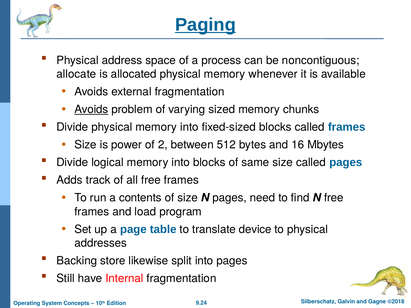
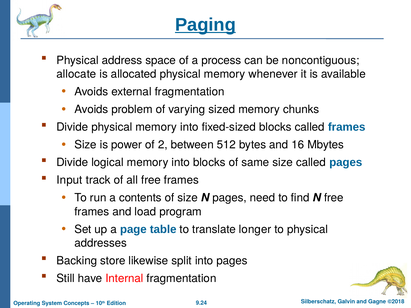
Avoids at (91, 110) underline: present -> none
Adds: Adds -> Input
device: device -> longer
